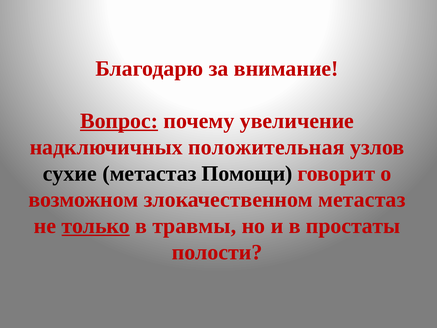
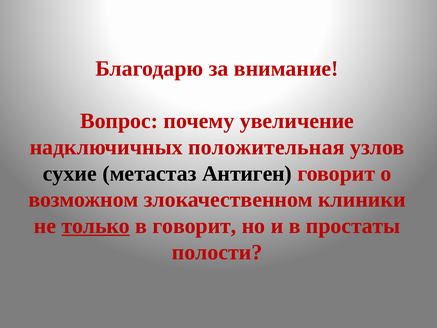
Вопрос underline: present -> none
Помощи: Помощи -> Антиген
злокачественном метастаз: метастаз -> клиники
в травмы: травмы -> говорит
